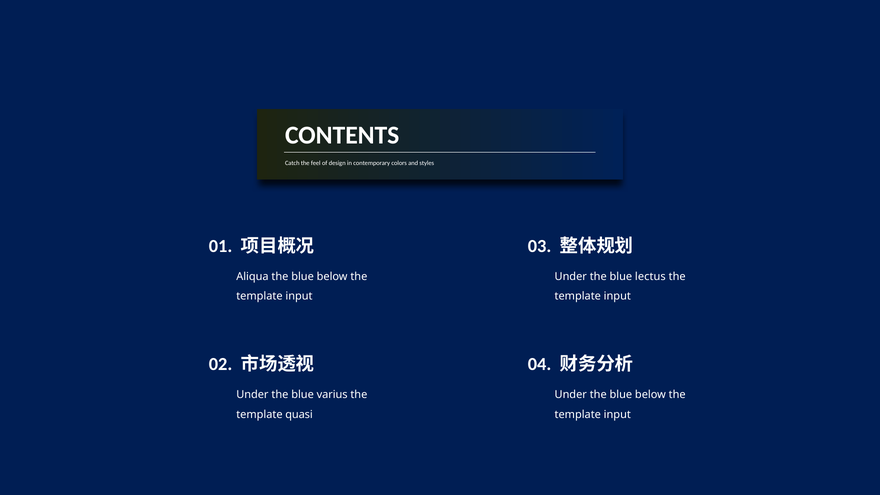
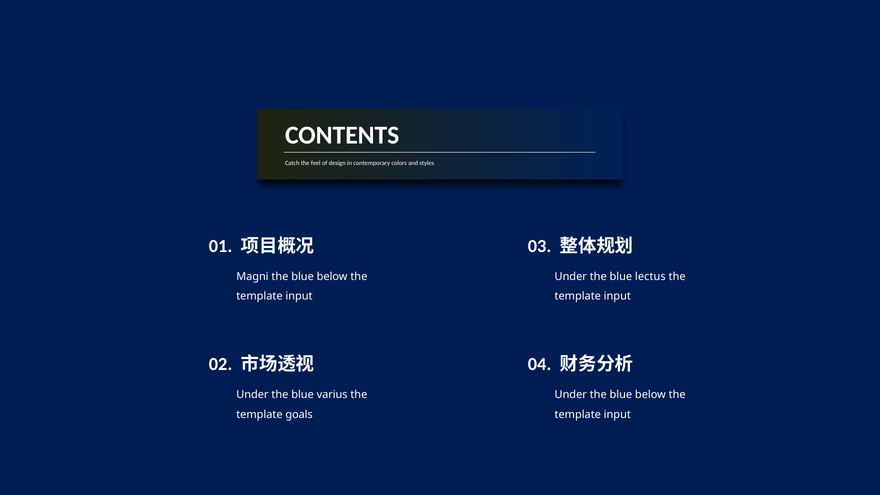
Aliqua: Aliqua -> Magni
quasi: quasi -> goals
